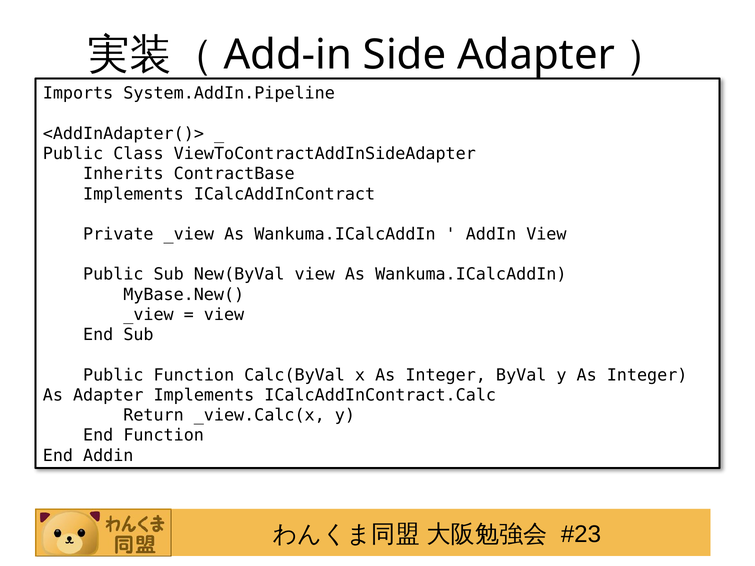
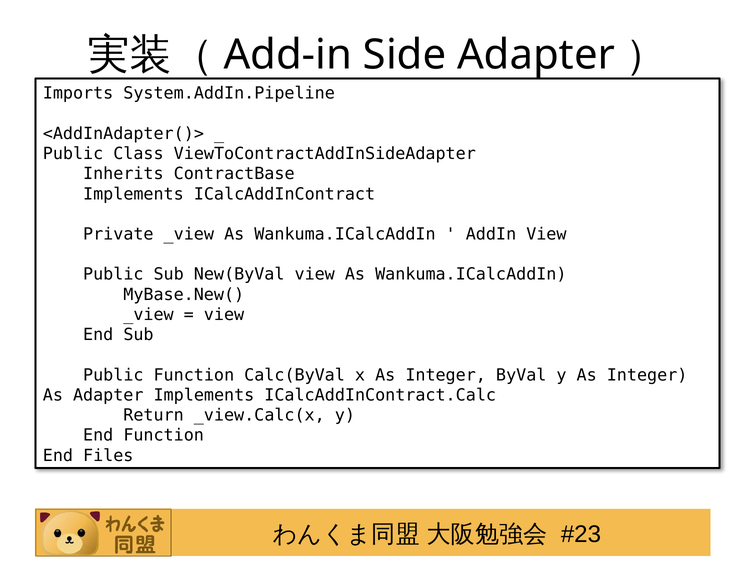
End Addin: Addin -> Files
